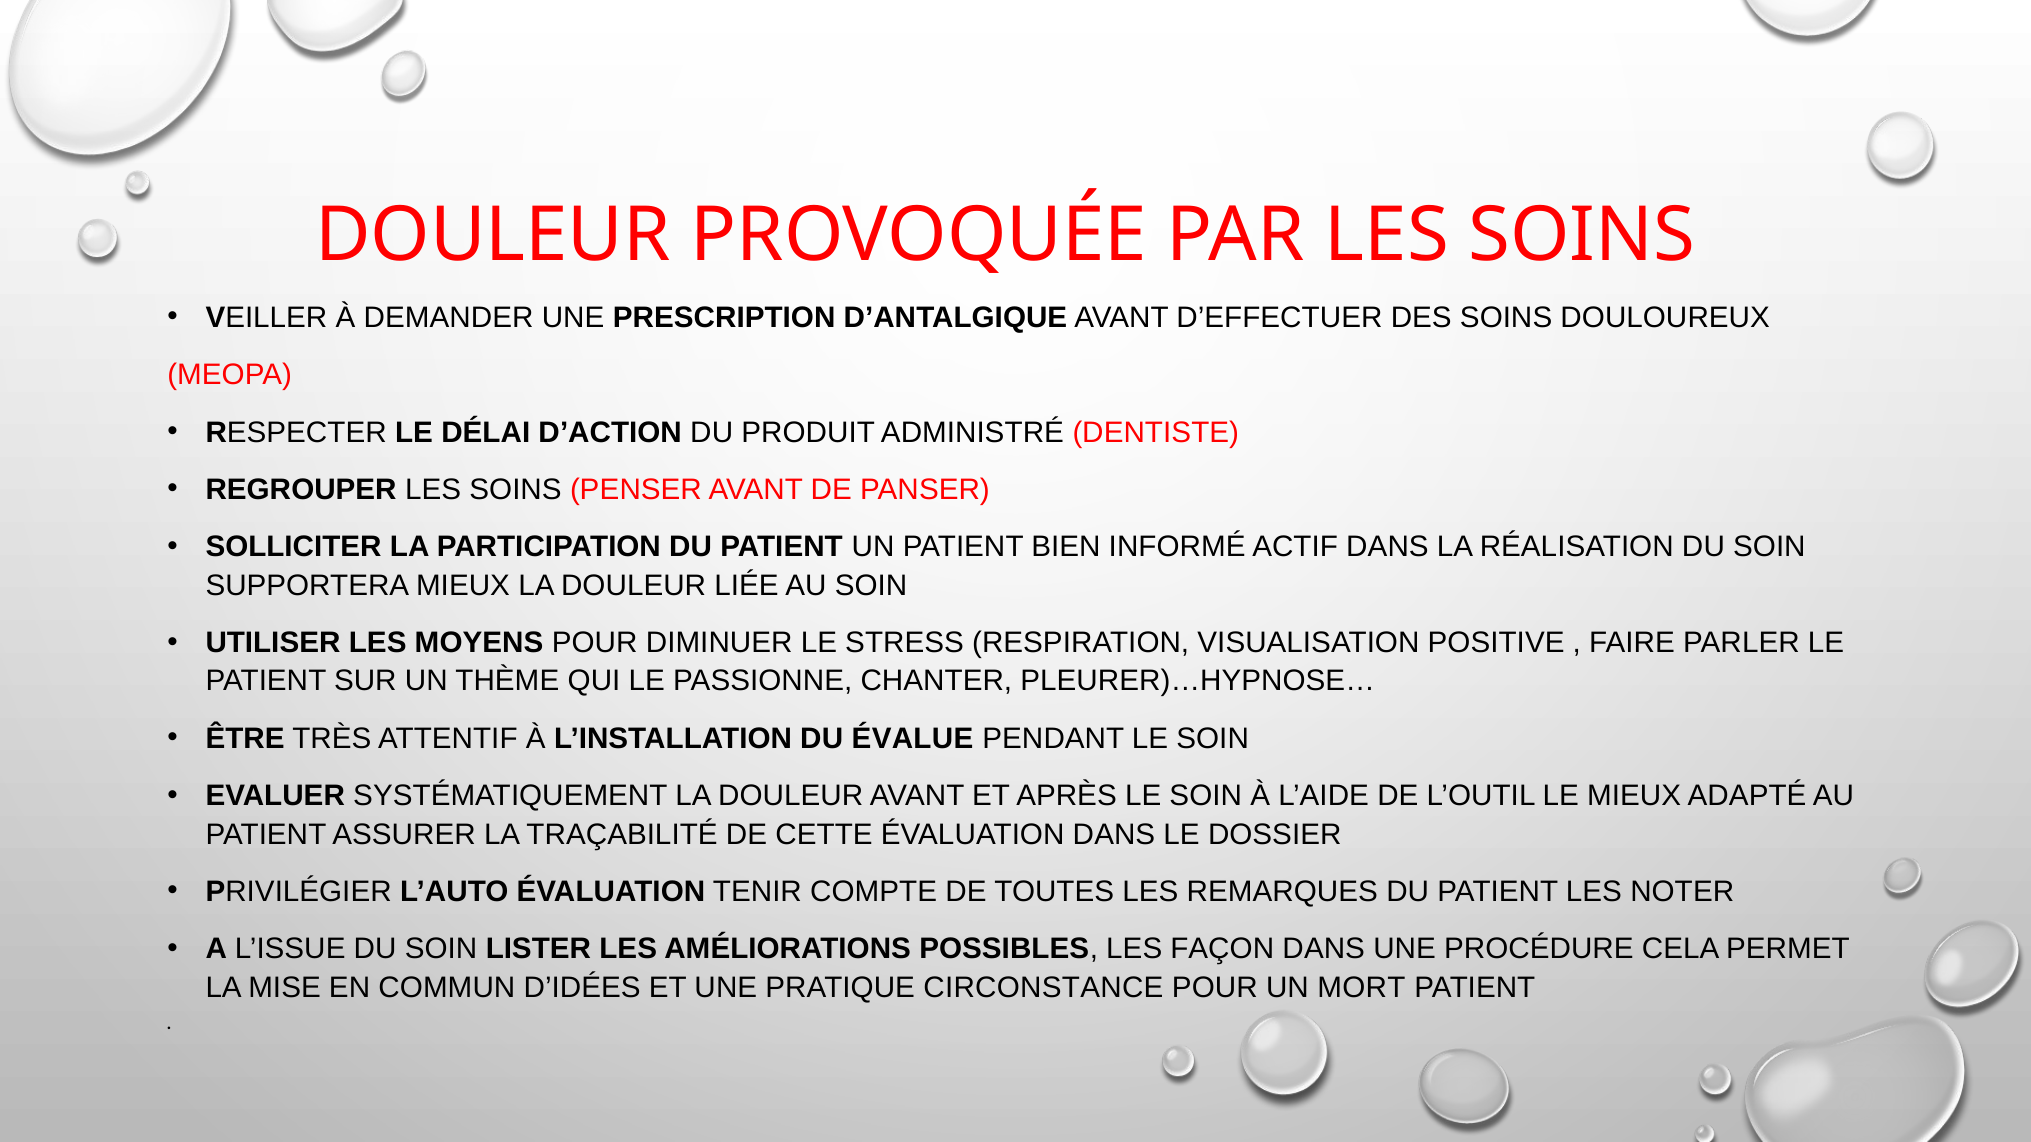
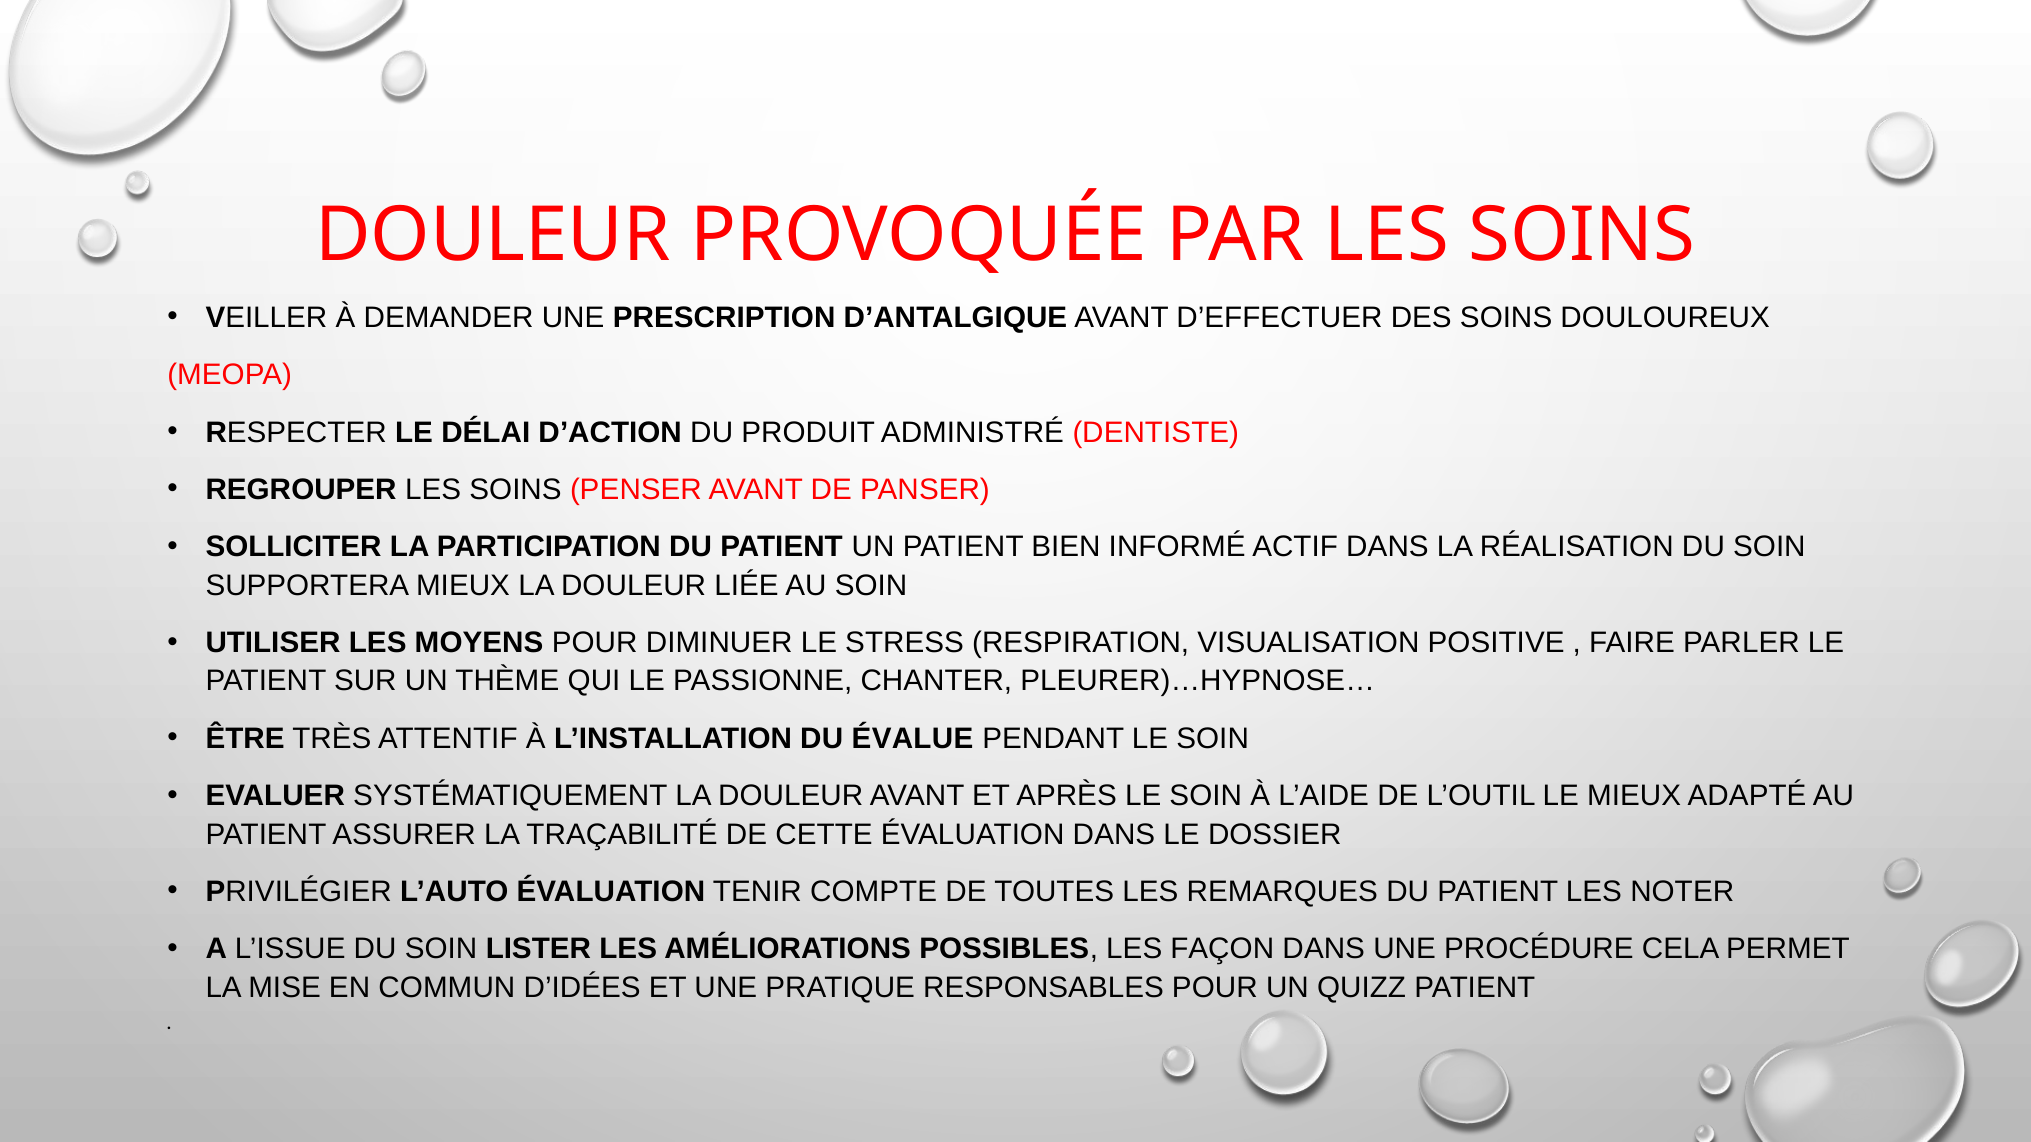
CIRCONSTANCE: CIRCONSTANCE -> RESPONSABLES
MORT: MORT -> QUIZZ
